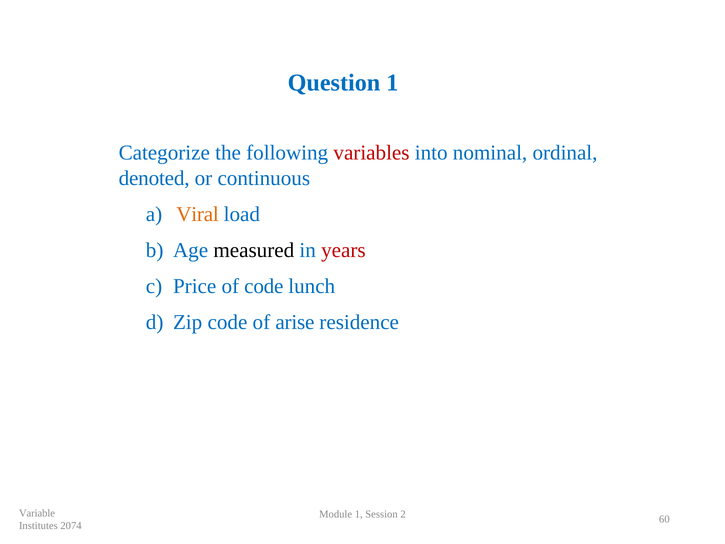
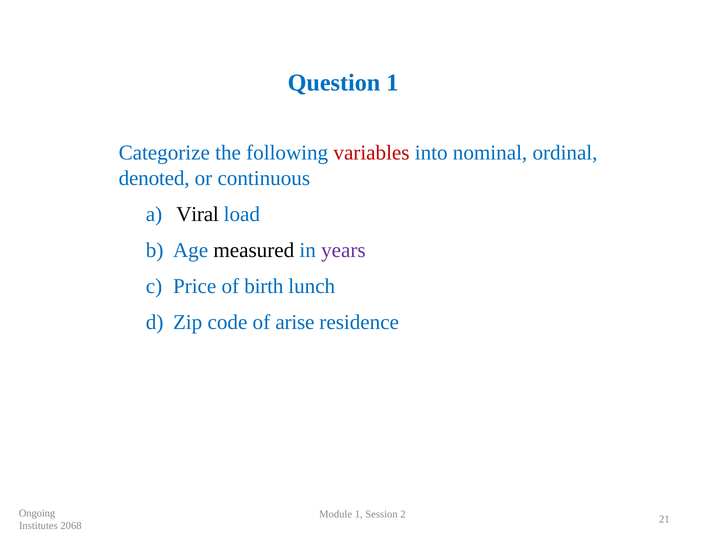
Viral colour: orange -> black
years colour: red -> purple
of code: code -> birth
Variable: Variable -> Ongoing
60: 60 -> 21
2074: 2074 -> 2068
